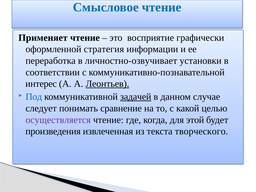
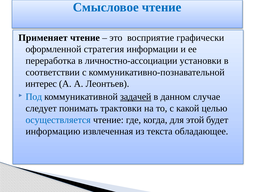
личностно-озвучивает: личностно-озвучивает -> личностно-ассоциации
Леонтьев underline: present -> none
сравнение: сравнение -> трактовки
осуществляется colour: purple -> blue
произведения: произведения -> информацию
творческого: творческого -> обладающее
